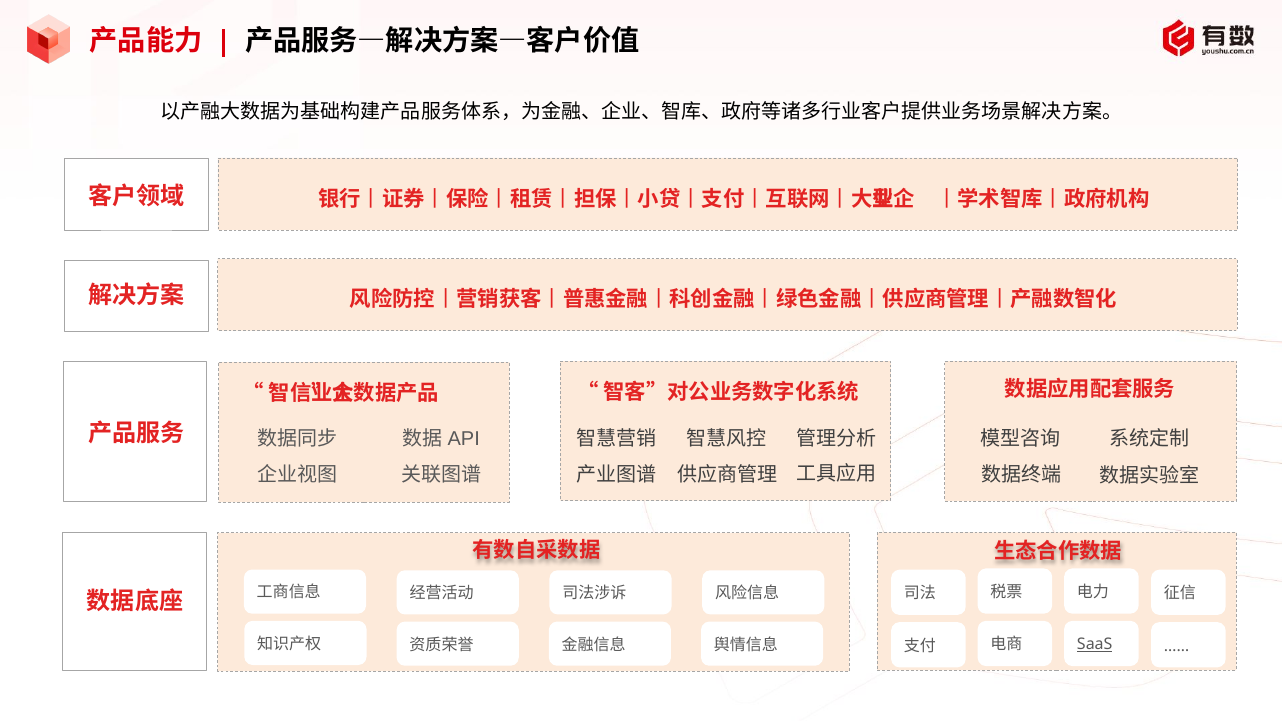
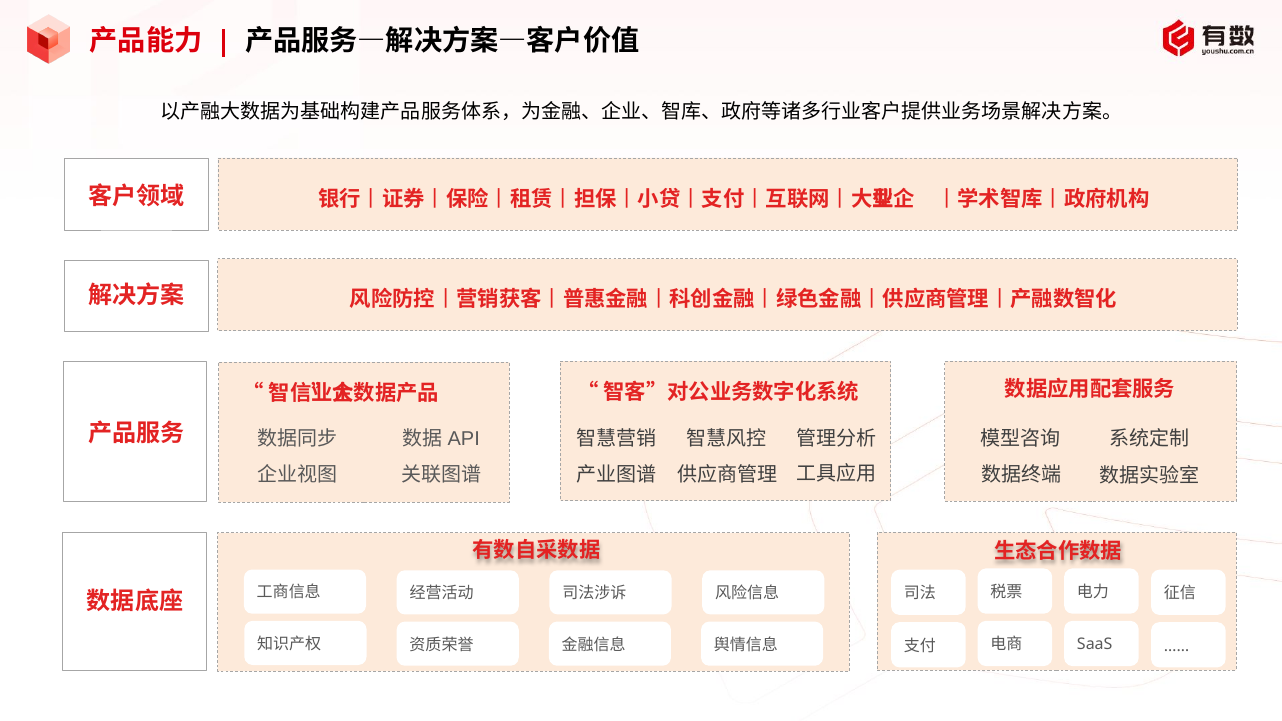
SaaS underline: present -> none
